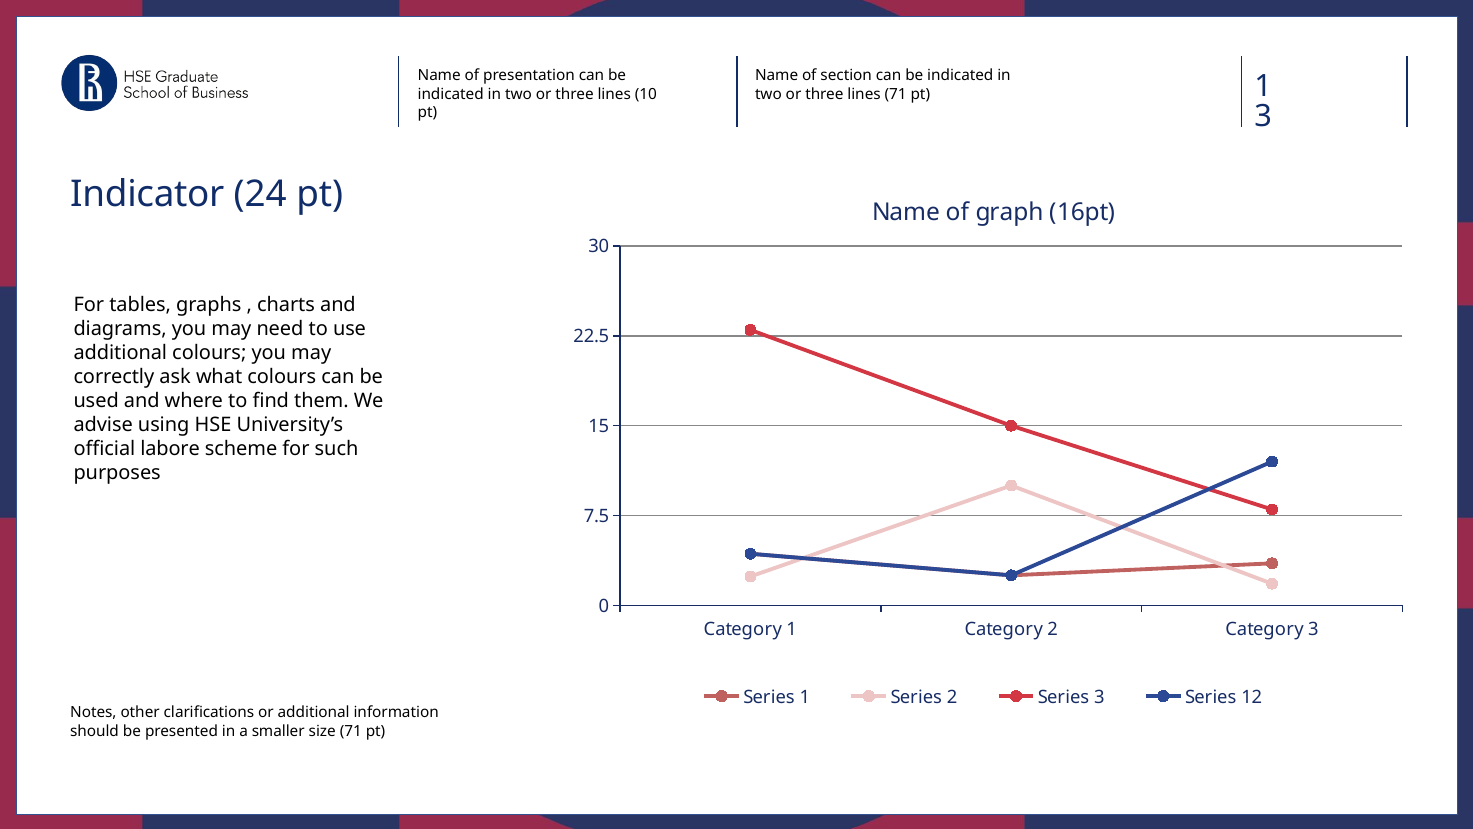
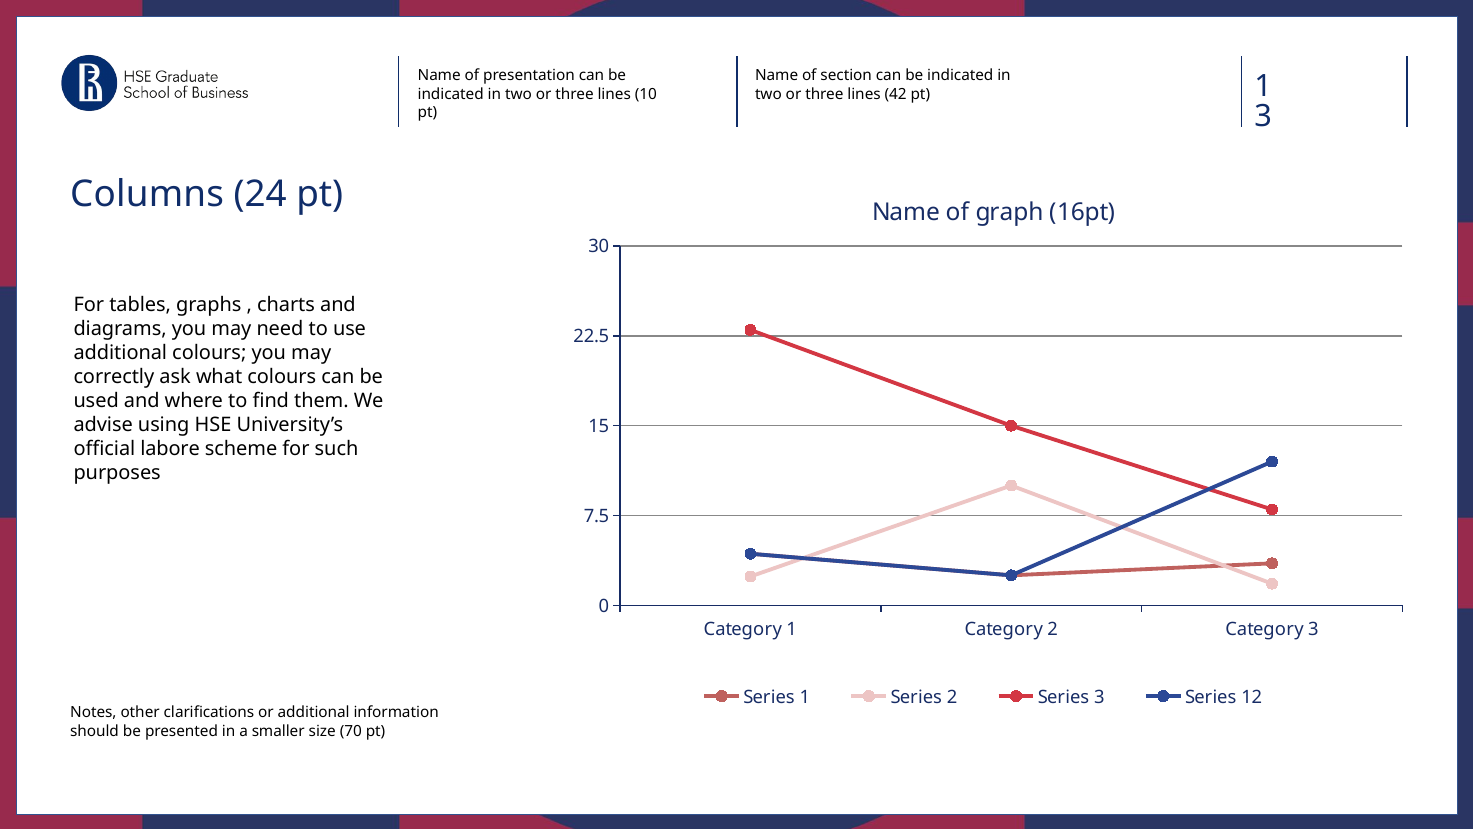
lines 71: 71 -> 42
Indicator: Indicator -> Columns
size 71: 71 -> 70
